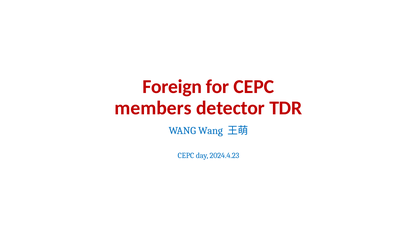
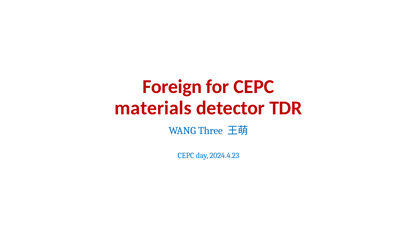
members: members -> materials
WANG Wang: Wang -> Three
